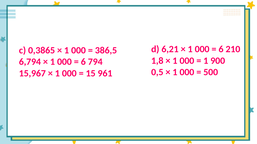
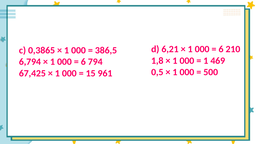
900: 900 -> 469
15,967: 15,967 -> 67,425
